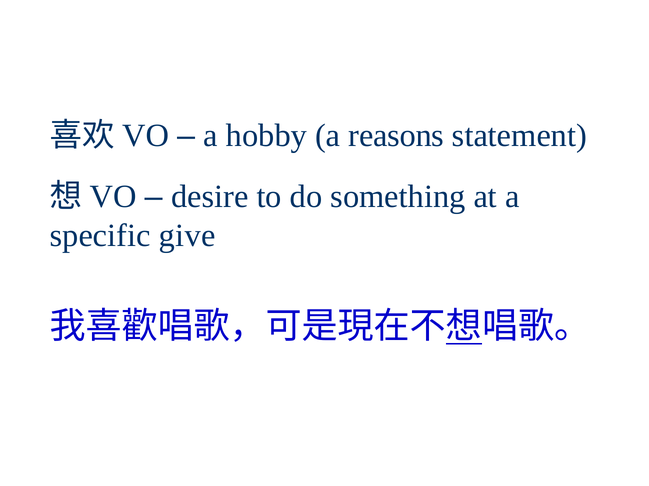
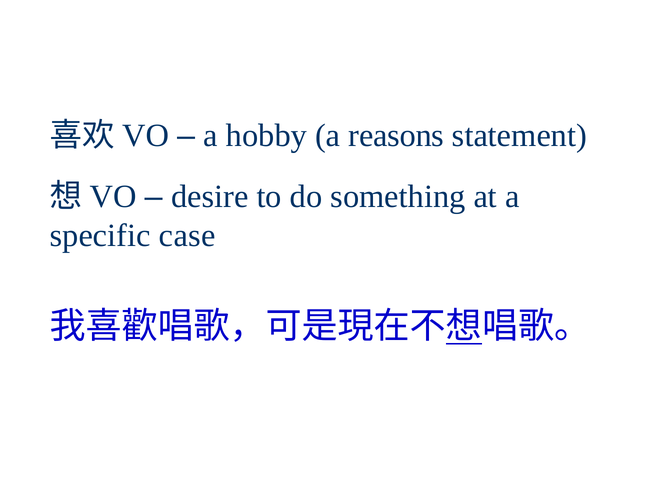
give: give -> case
